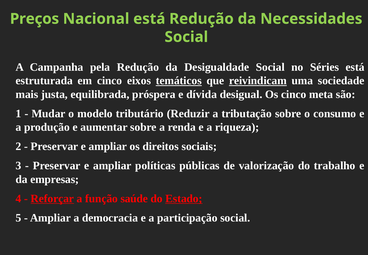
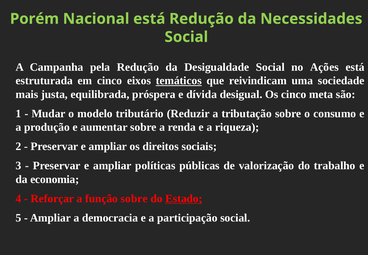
Preços: Preços -> Porém
Séries: Séries -> Ações
reivindicam underline: present -> none
empresas: empresas -> economia
Reforçar underline: present -> none
função saúde: saúde -> sobre
